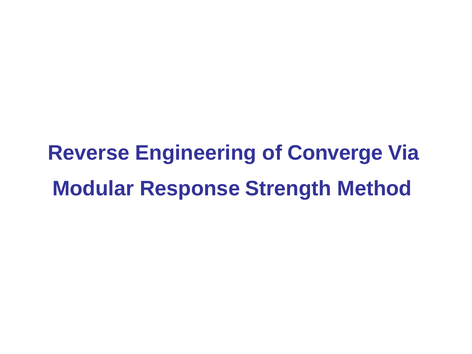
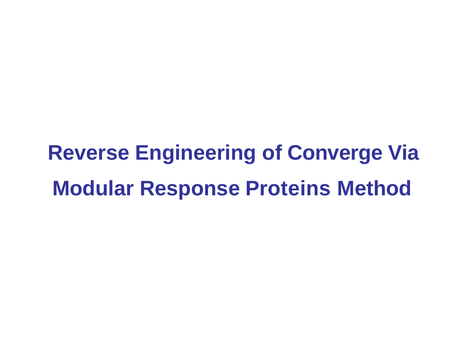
Strength: Strength -> Proteins
